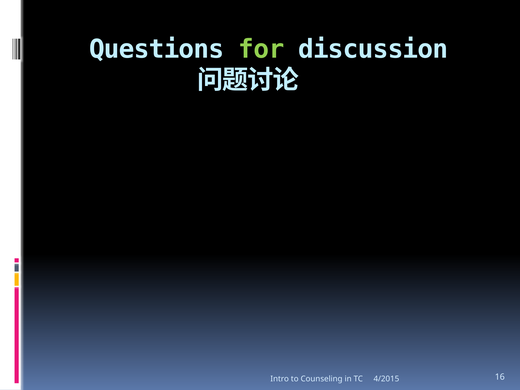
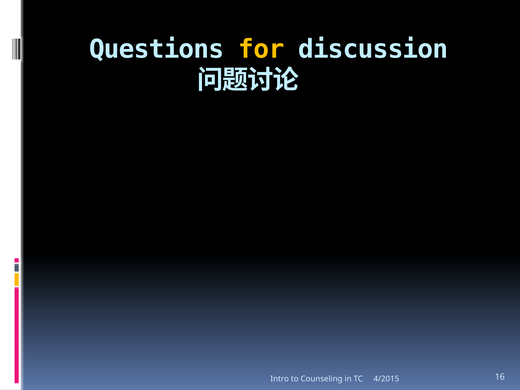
for colour: light green -> yellow
